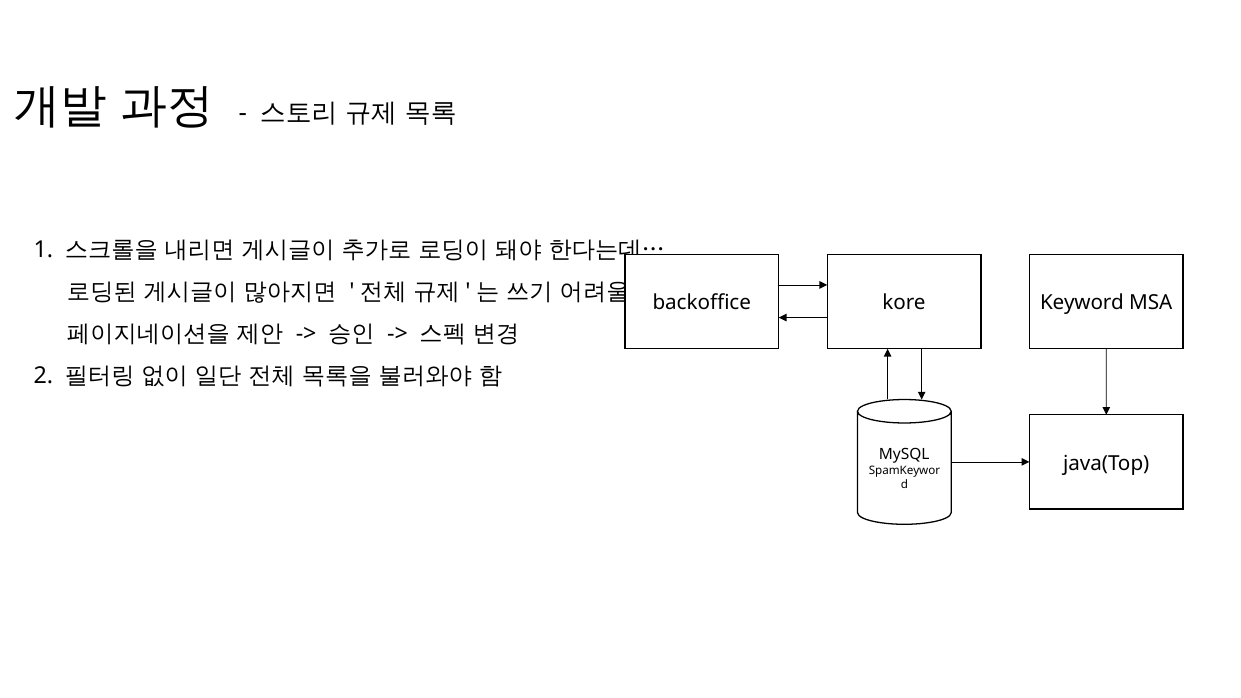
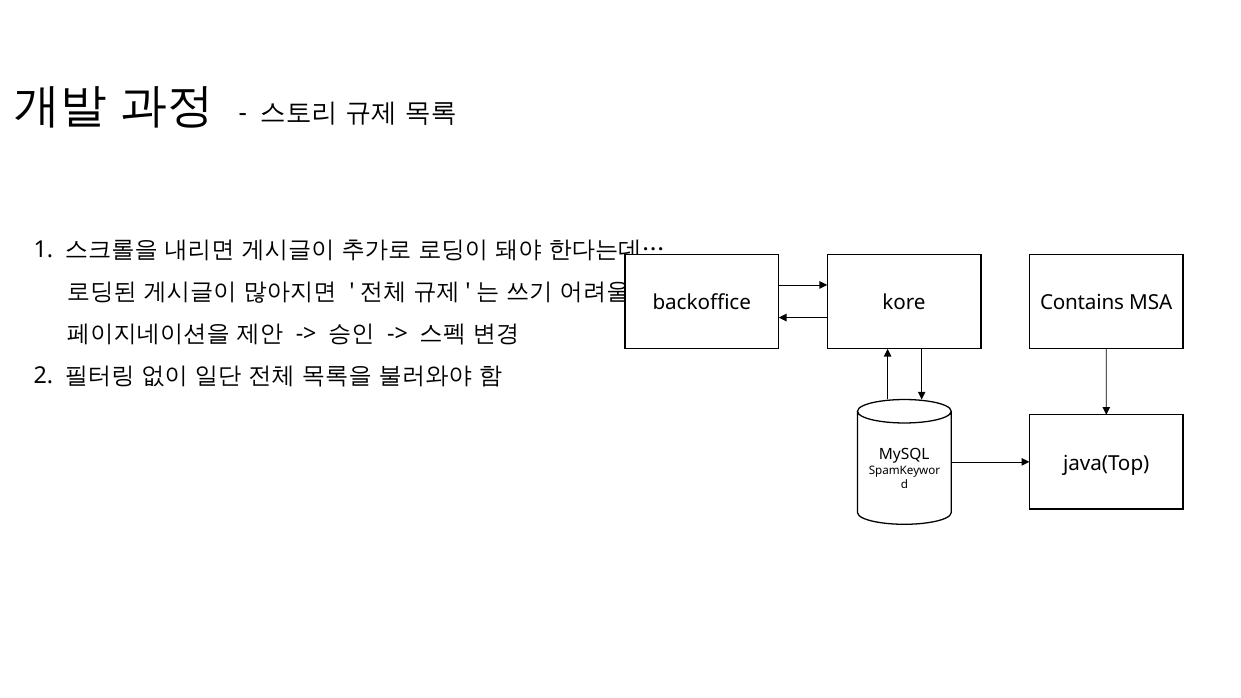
Keyword: Keyword -> Contains
